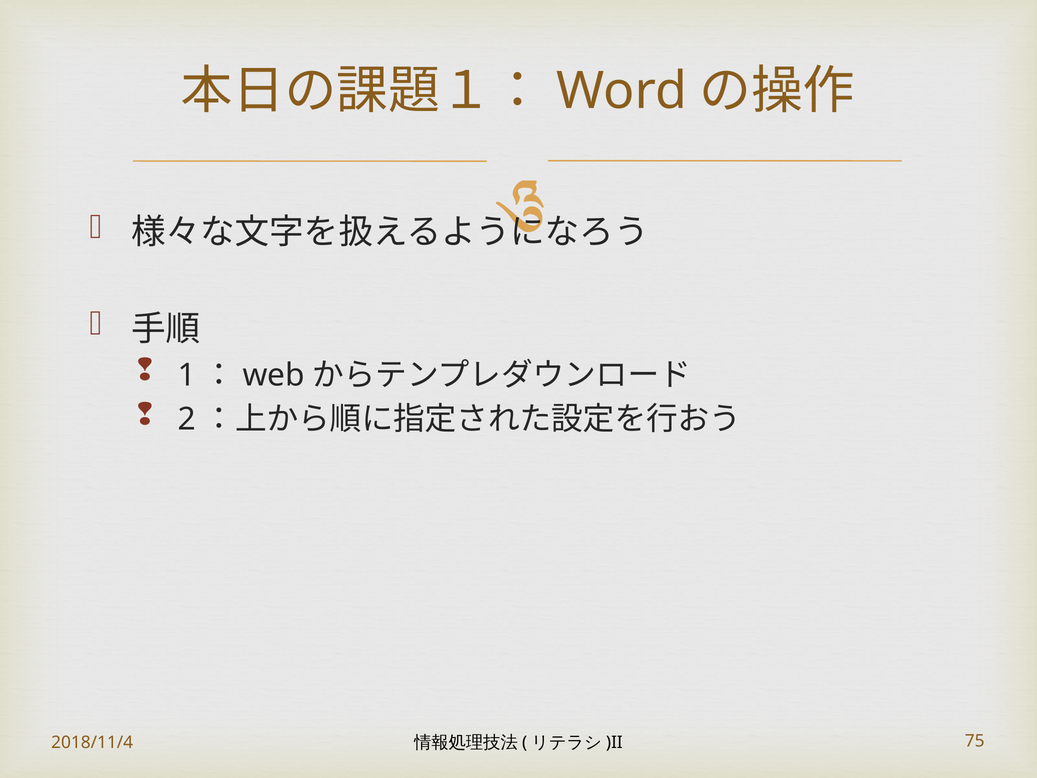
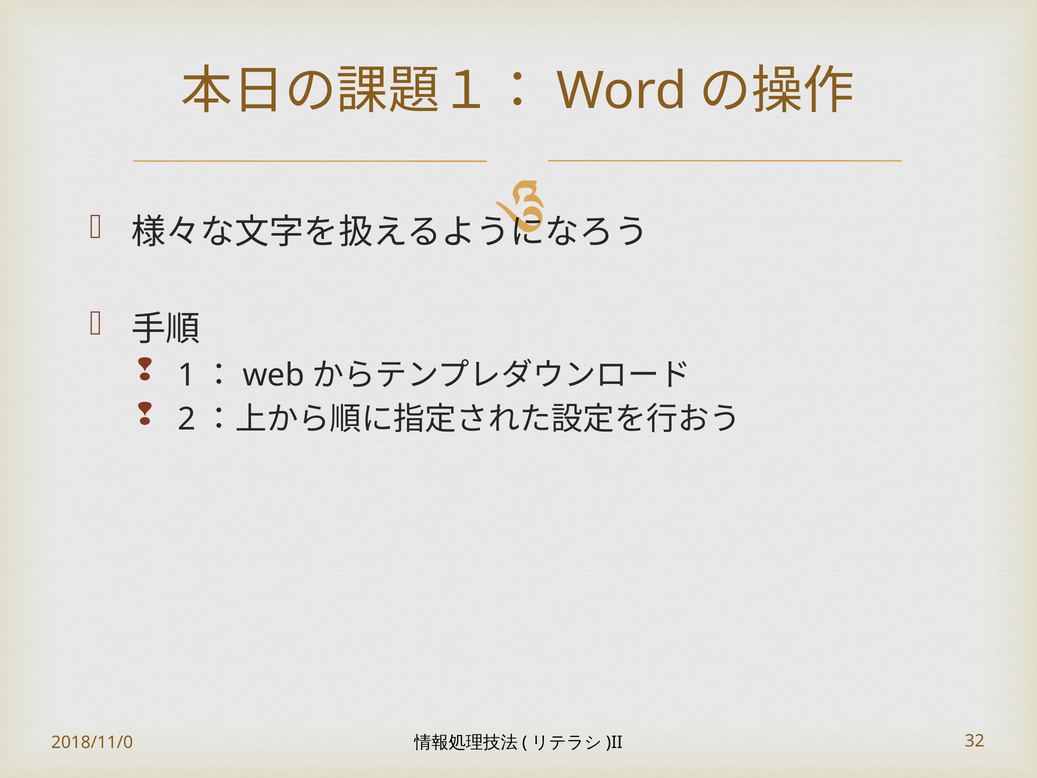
2018/11/4: 2018/11/4 -> 2018/11/0
75: 75 -> 32
